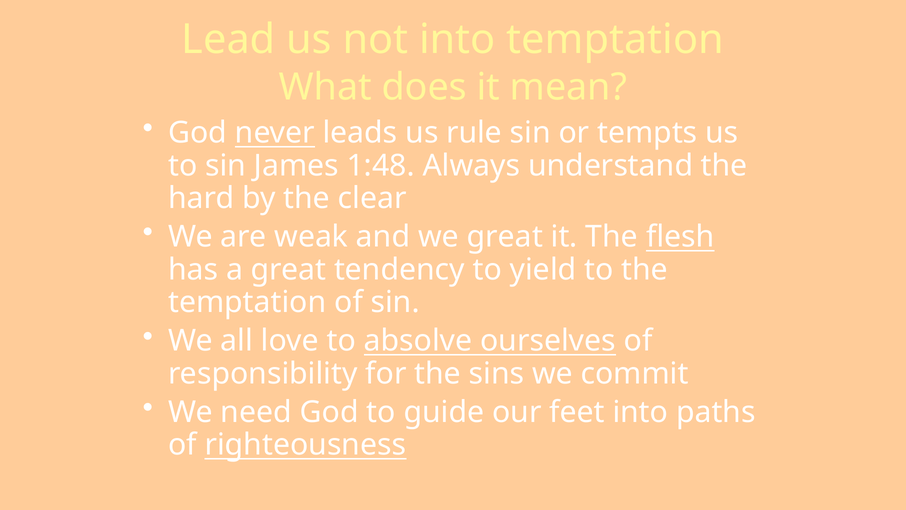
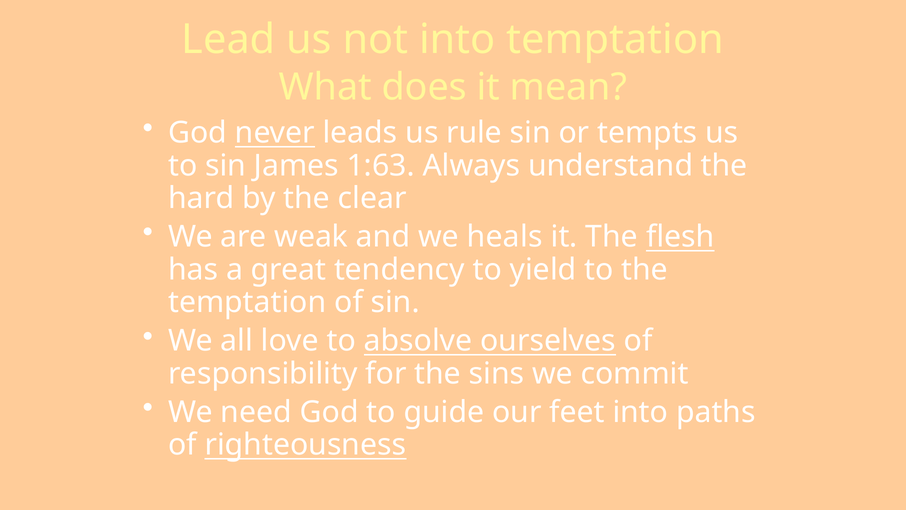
1:48: 1:48 -> 1:63
we great: great -> heals
